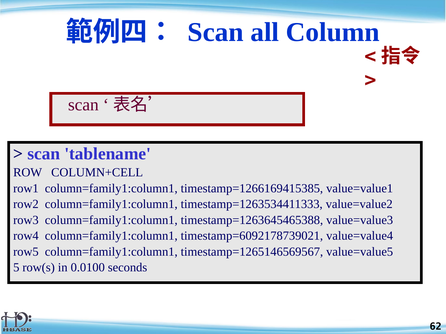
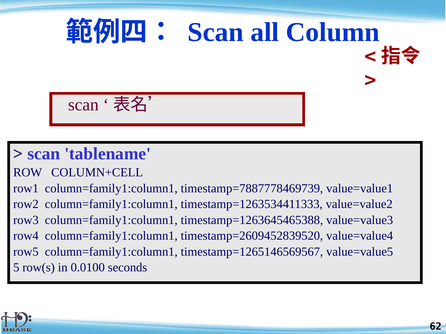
timestamp=1266169415385: timestamp=1266169415385 -> timestamp=7887778469739
timestamp=6092178739021: timestamp=6092178739021 -> timestamp=2609452839520
